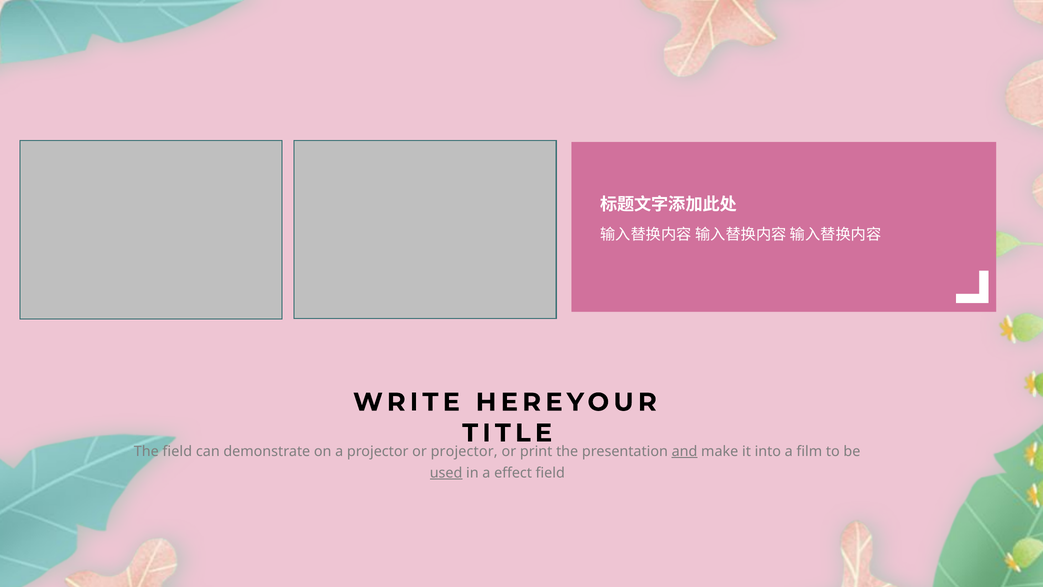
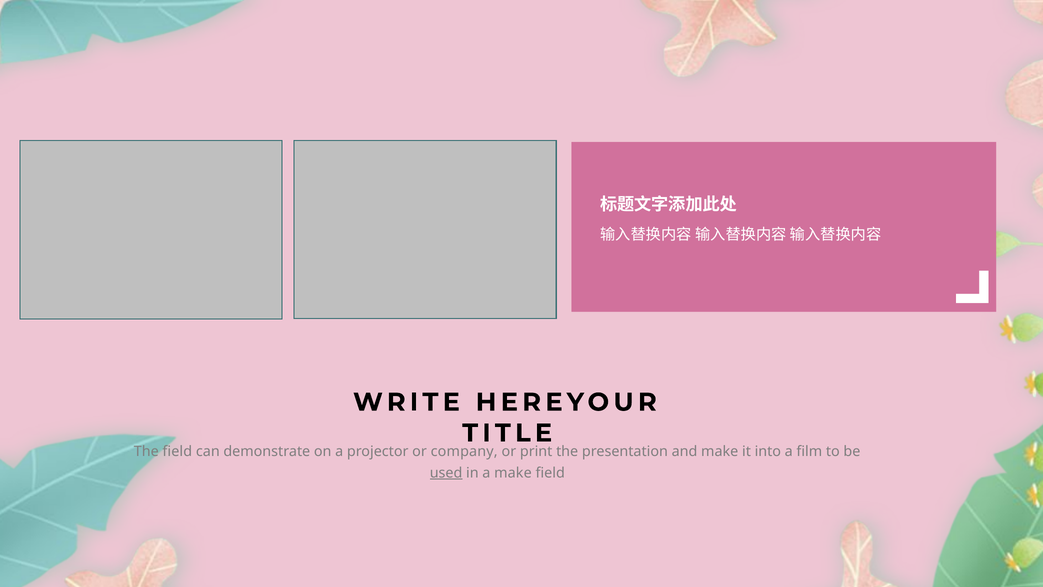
or projector: projector -> company
and underline: present -> none
a effect: effect -> make
